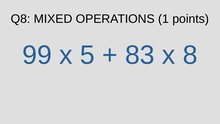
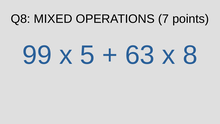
1: 1 -> 7
83: 83 -> 63
